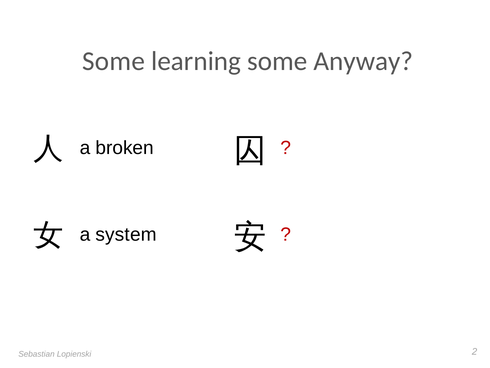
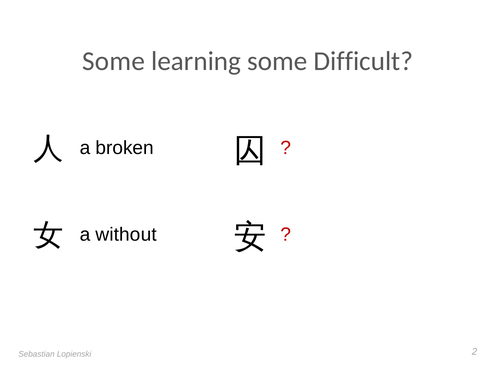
Anyway: Anyway -> Difficult
system: system -> without
